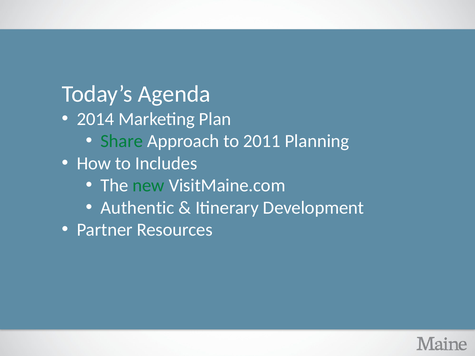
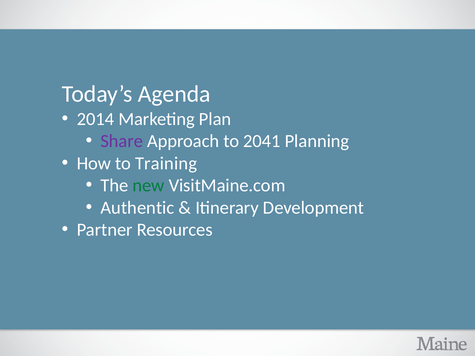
Share colour: green -> purple
2011: 2011 -> 2041
Includes: Includes -> Training
